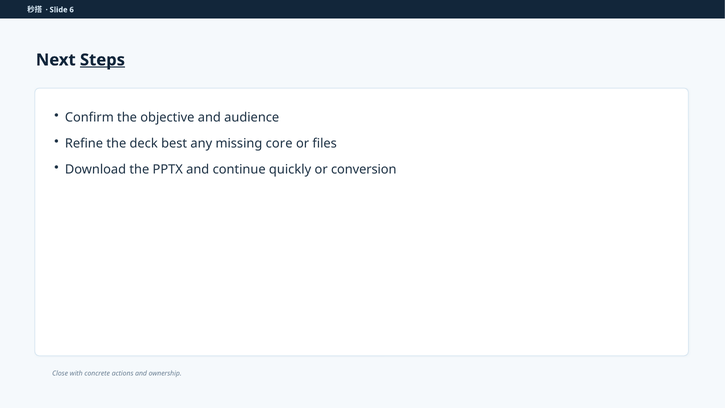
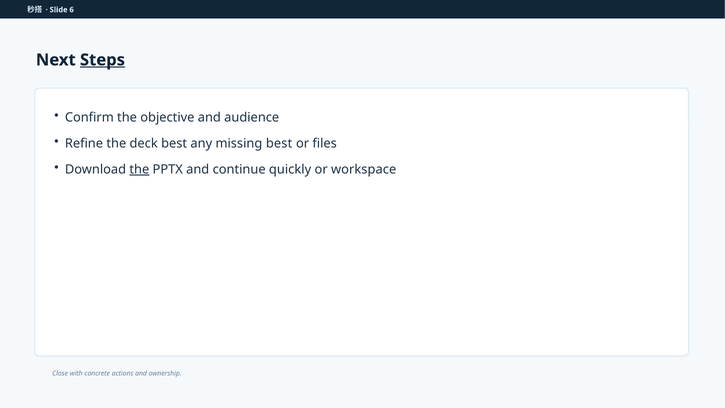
missing core: core -> best
the at (139, 169) underline: none -> present
conversion: conversion -> workspace
